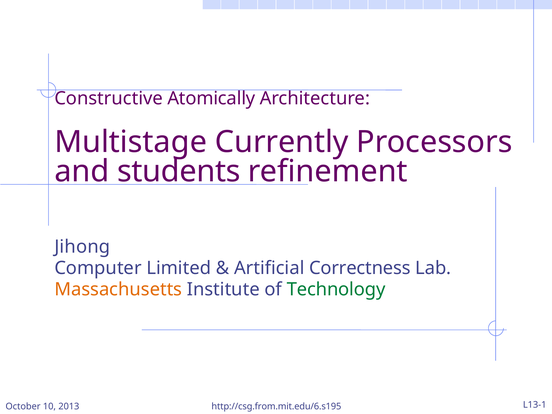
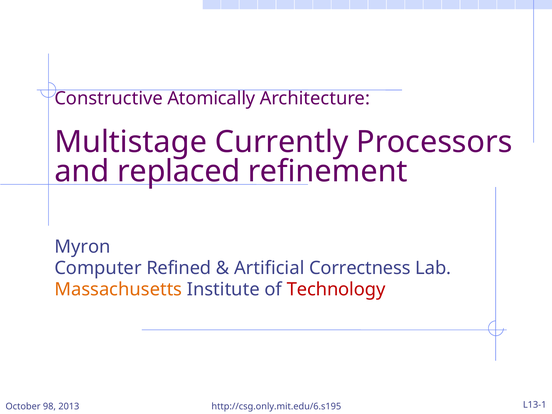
students: students -> replaced
Jihong: Jihong -> Myron
Limited: Limited -> Refined
Technology colour: green -> red
10: 10 -> 98
http://csg.from.mit.edu/6.s195: http://csg.from.mit.edu/6.s195 -> http://csg.only.mit.edu/6.s195
